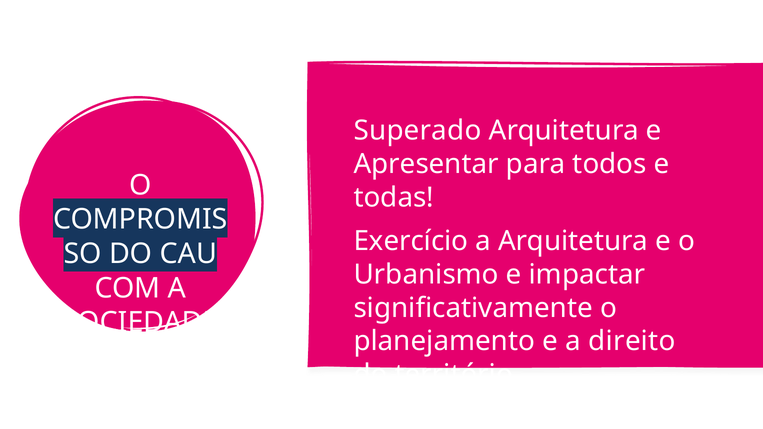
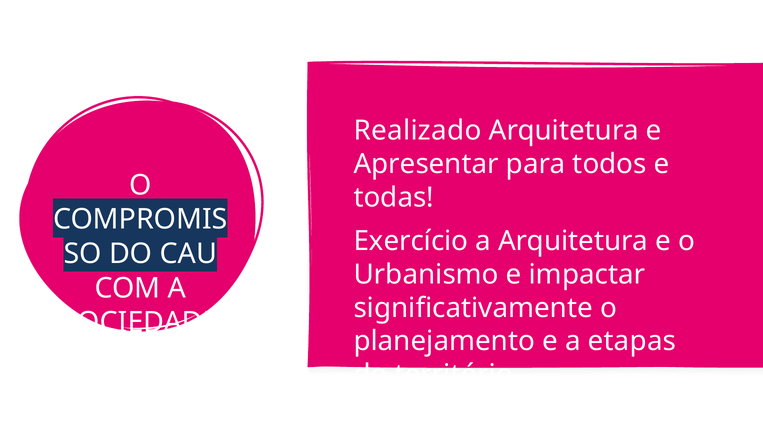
Superado: Superado -> Realizado
direito: direito -> etapas
